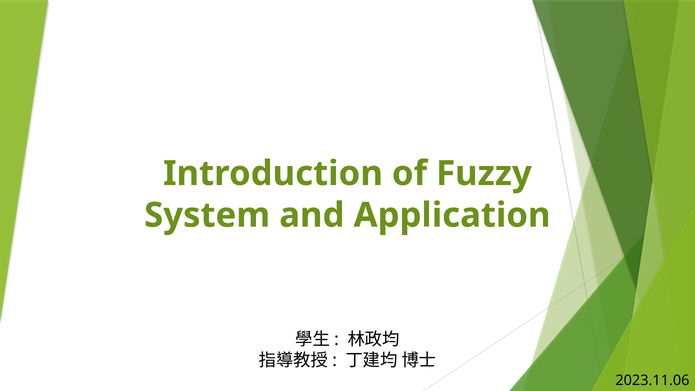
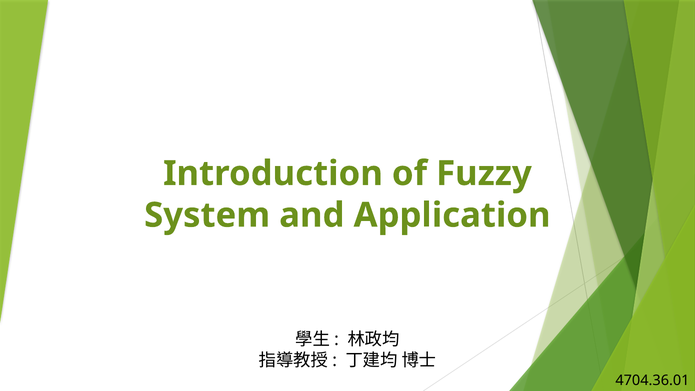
2023.11.06: 2023.11.06 -> 4704.36.01
